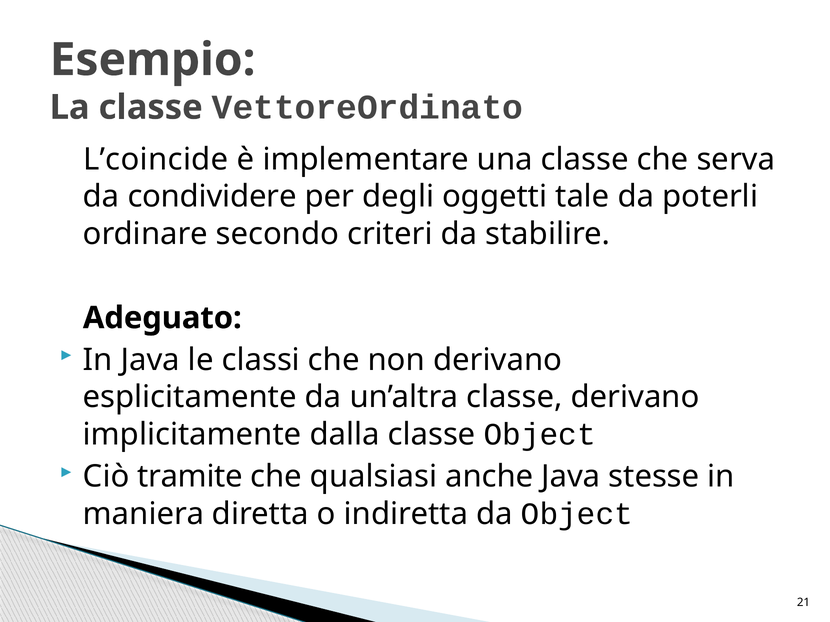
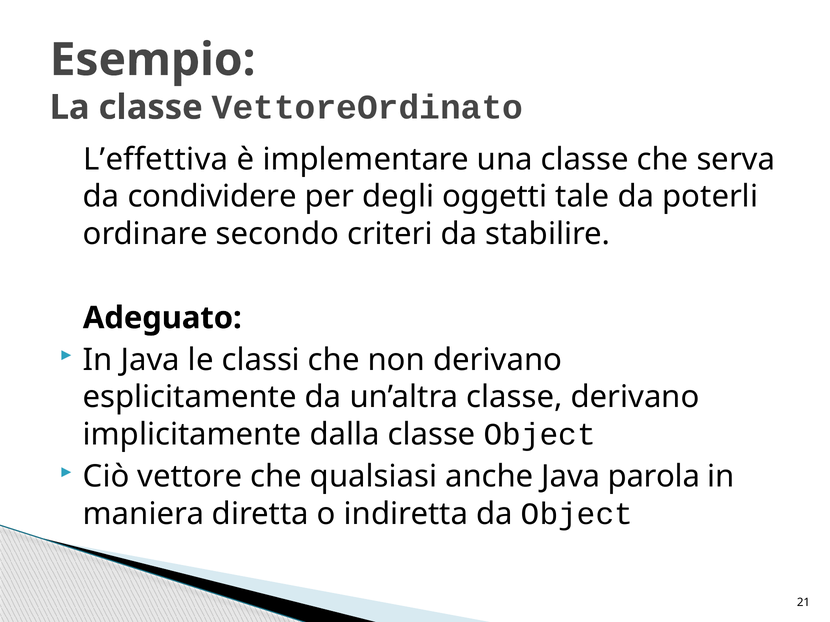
L’coincide: L’coincide -> L’effettiva
tramite: tramite -> vettore
stesse: stesse -> parola
